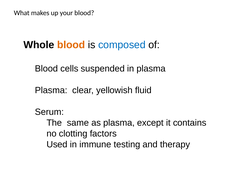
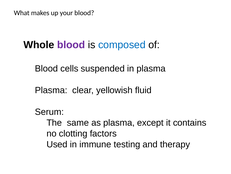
blood at (71, 45) colour: orange -> purple
